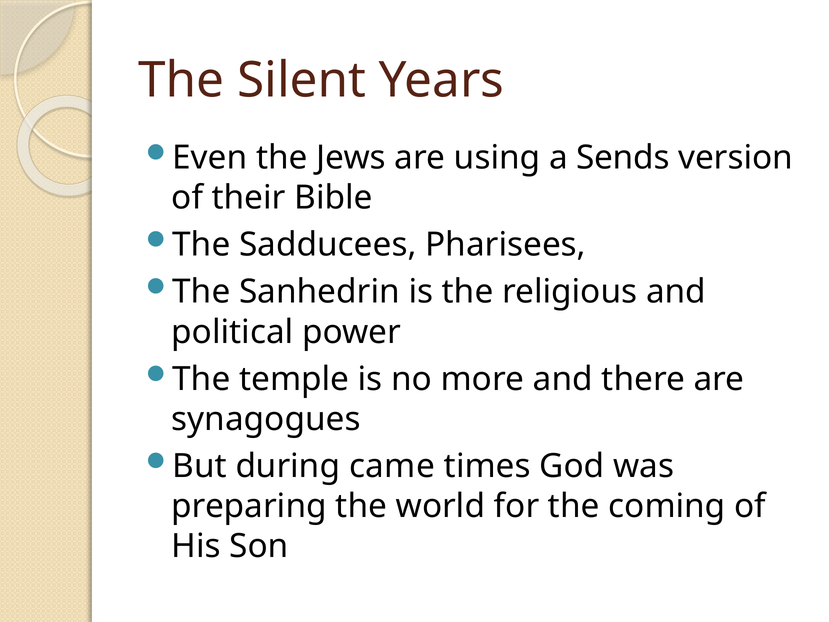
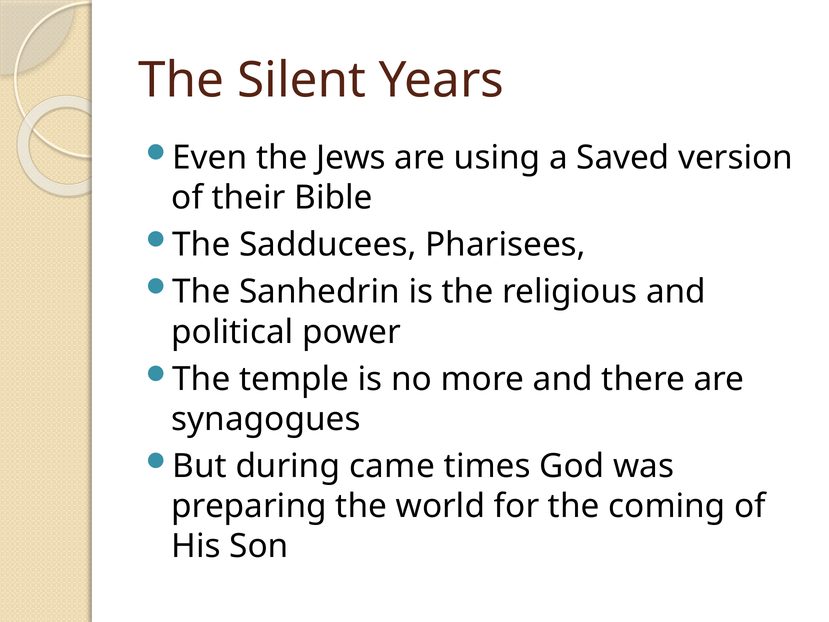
Sends: Sends -> Saved
